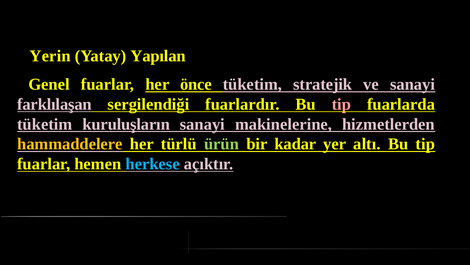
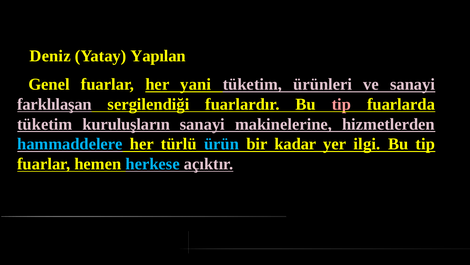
Yerin: Yerin -> Deniz
önce: önce -> yani
stratejik: stratejik -> ürünleri
hammaddelere colour: yellow -> light blue
ürün colour: light green -> light blue
altı: altı -> ilgi
